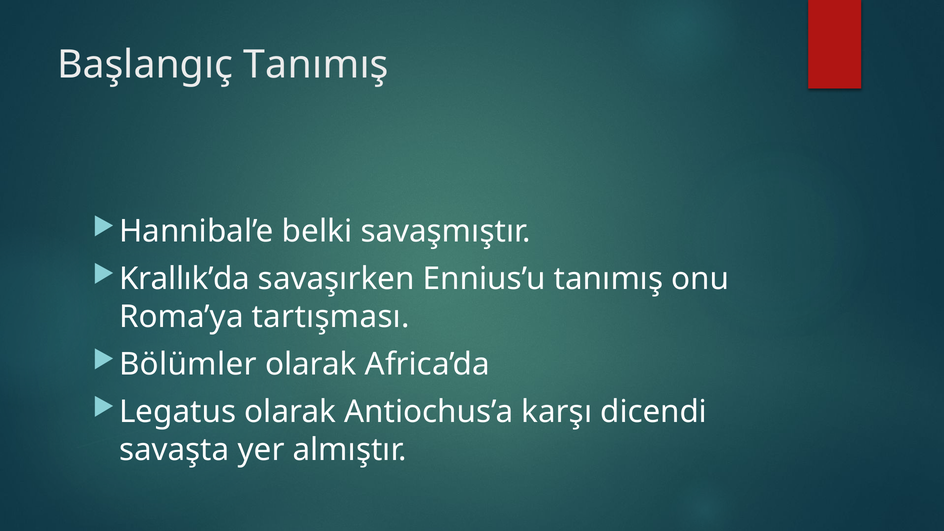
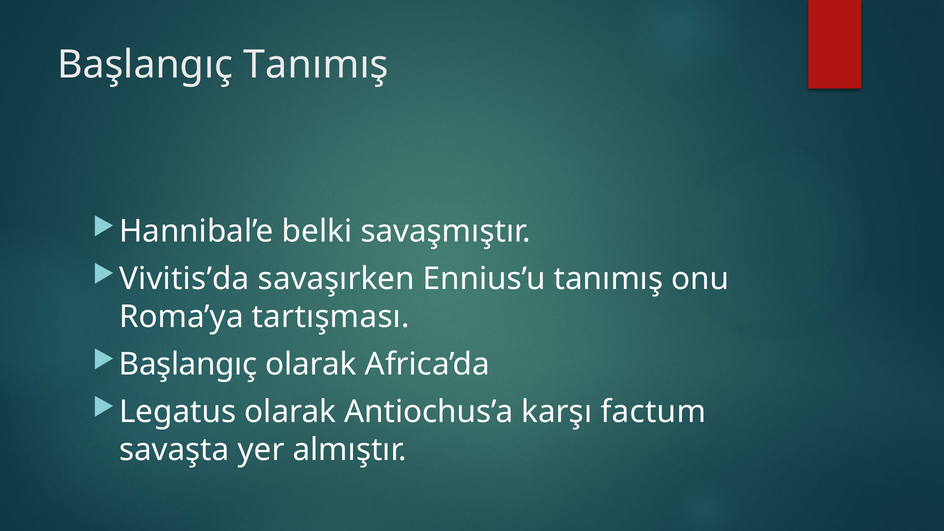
Krallık’da: Krallık’da -> Vivitis’da
Bölümler at (188, 364): Bölümler -> Başlangıç
dicendi: dicendi -> factum
